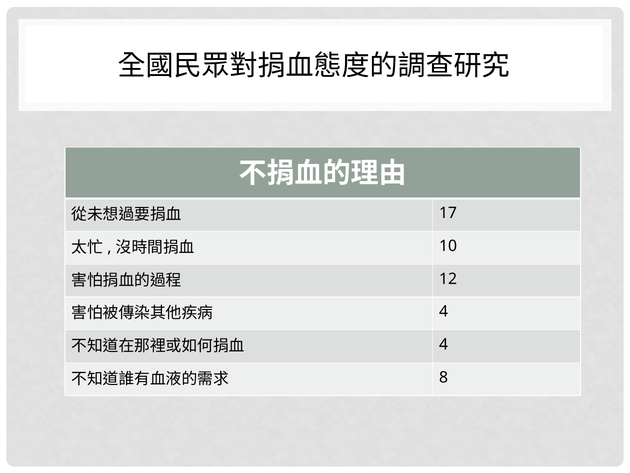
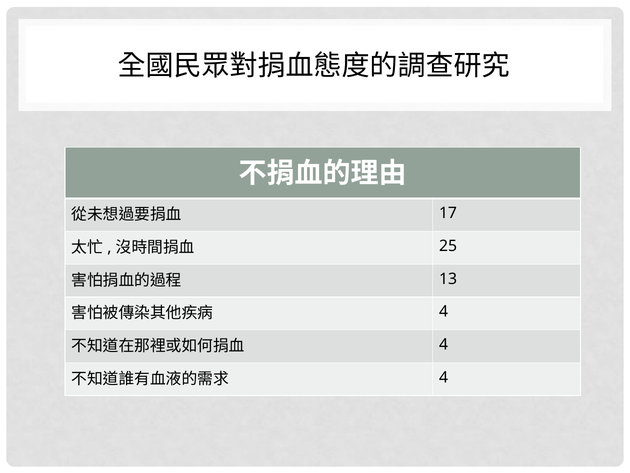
10: 10 -> 25
12: 12 -> 13
8 at (444, 377): 8 -> 4
